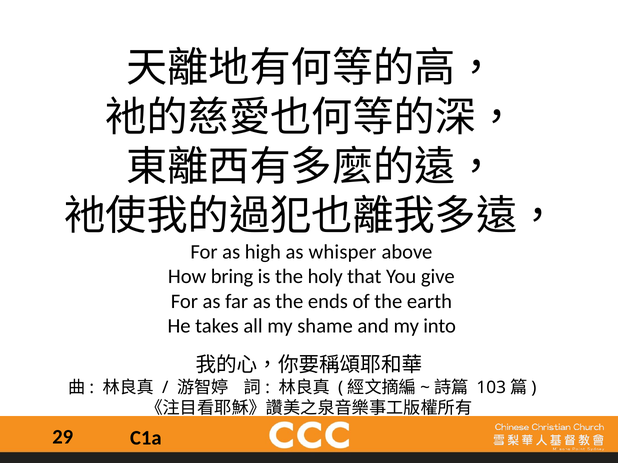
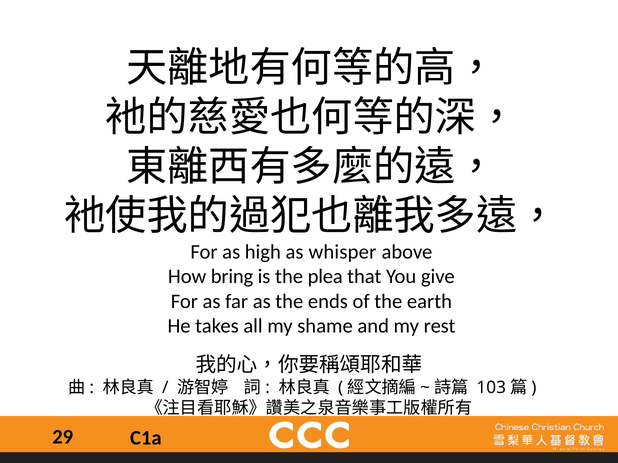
holy: holy -> plea
into: into -> rest
